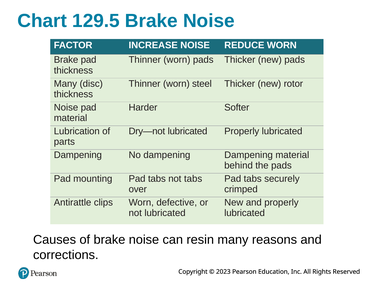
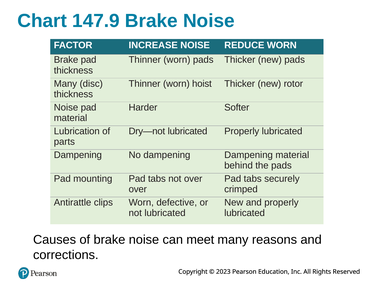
129.5: 129.5 -> 147.9
steel: steel -> hoist
not tabs: tabs -> over
resin: resin -> meet
